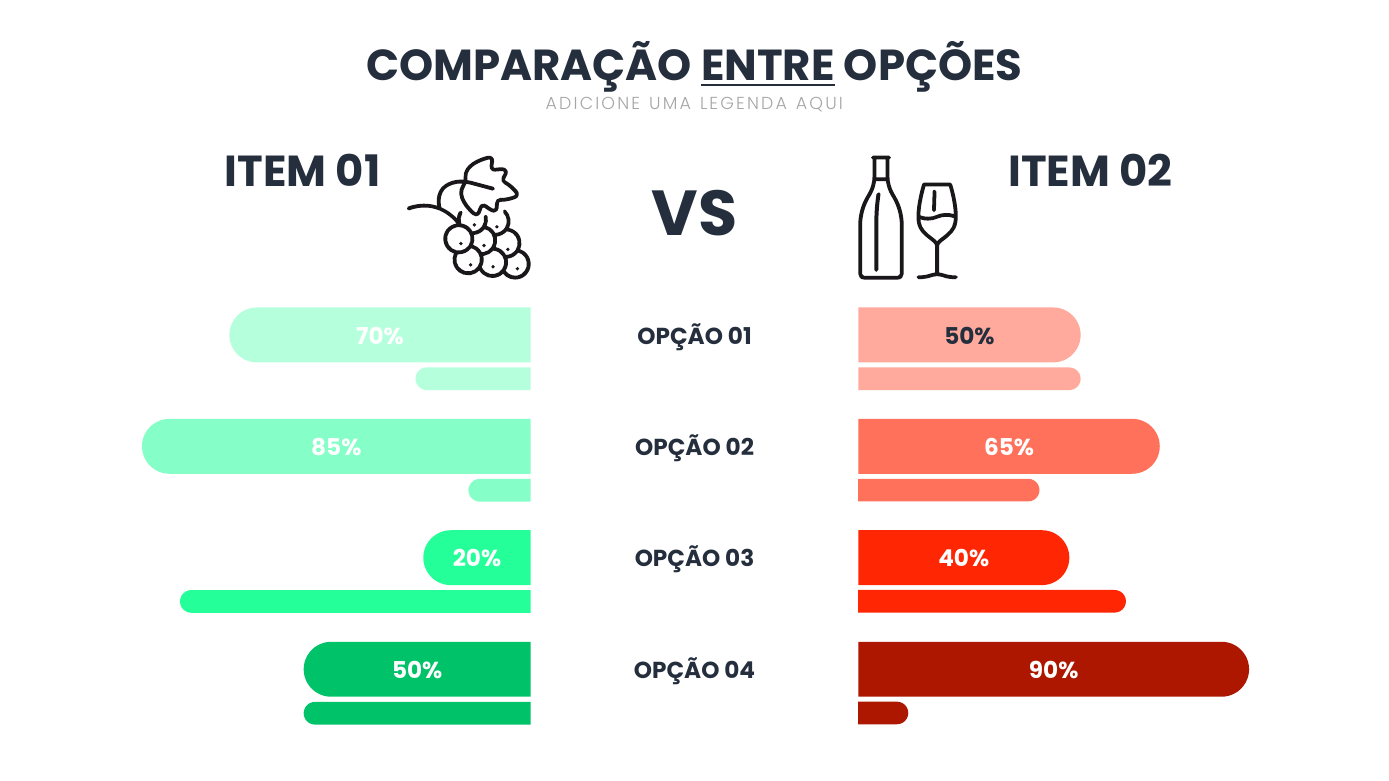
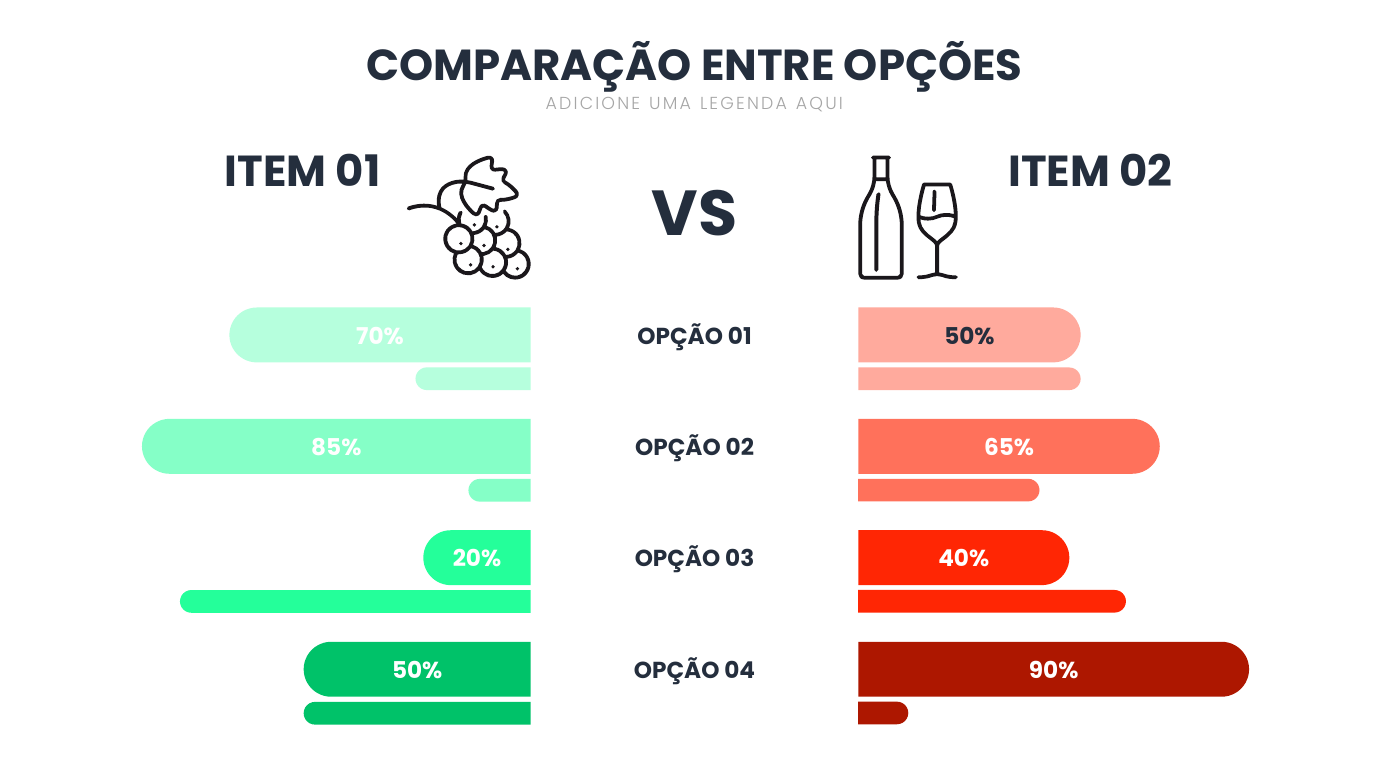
ENTRE underline: present -> none
